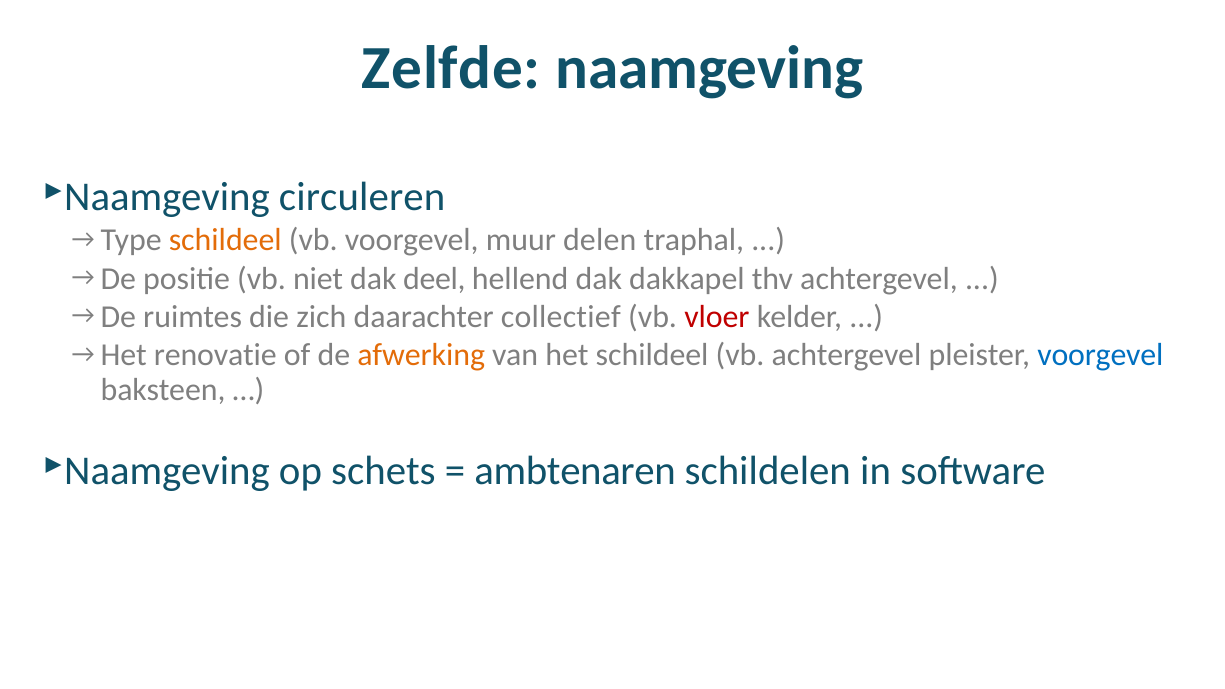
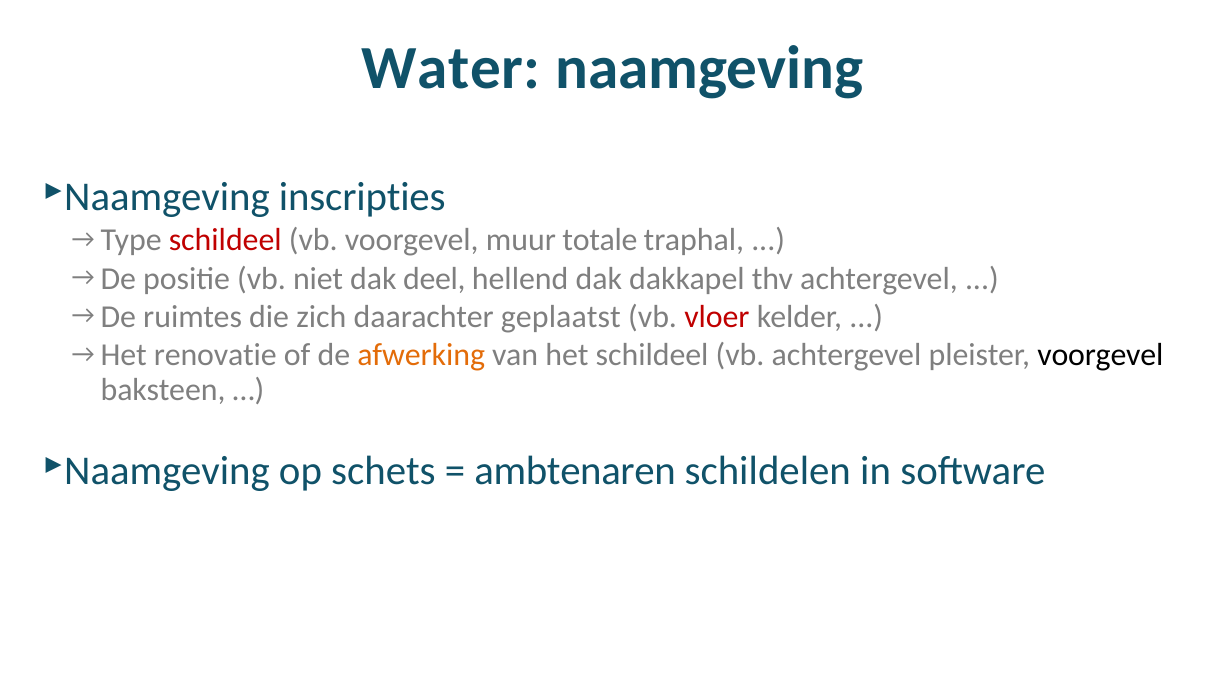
Zelfde: Zelfde -> Water
circuleren: circuleren -> inscripties
schildeel at (225, 240) colour: orange -> red
delen: delen -> totale
collectief: collectief -> geplaatst
voorgevel at (1100, 355) colour: blue -> black
